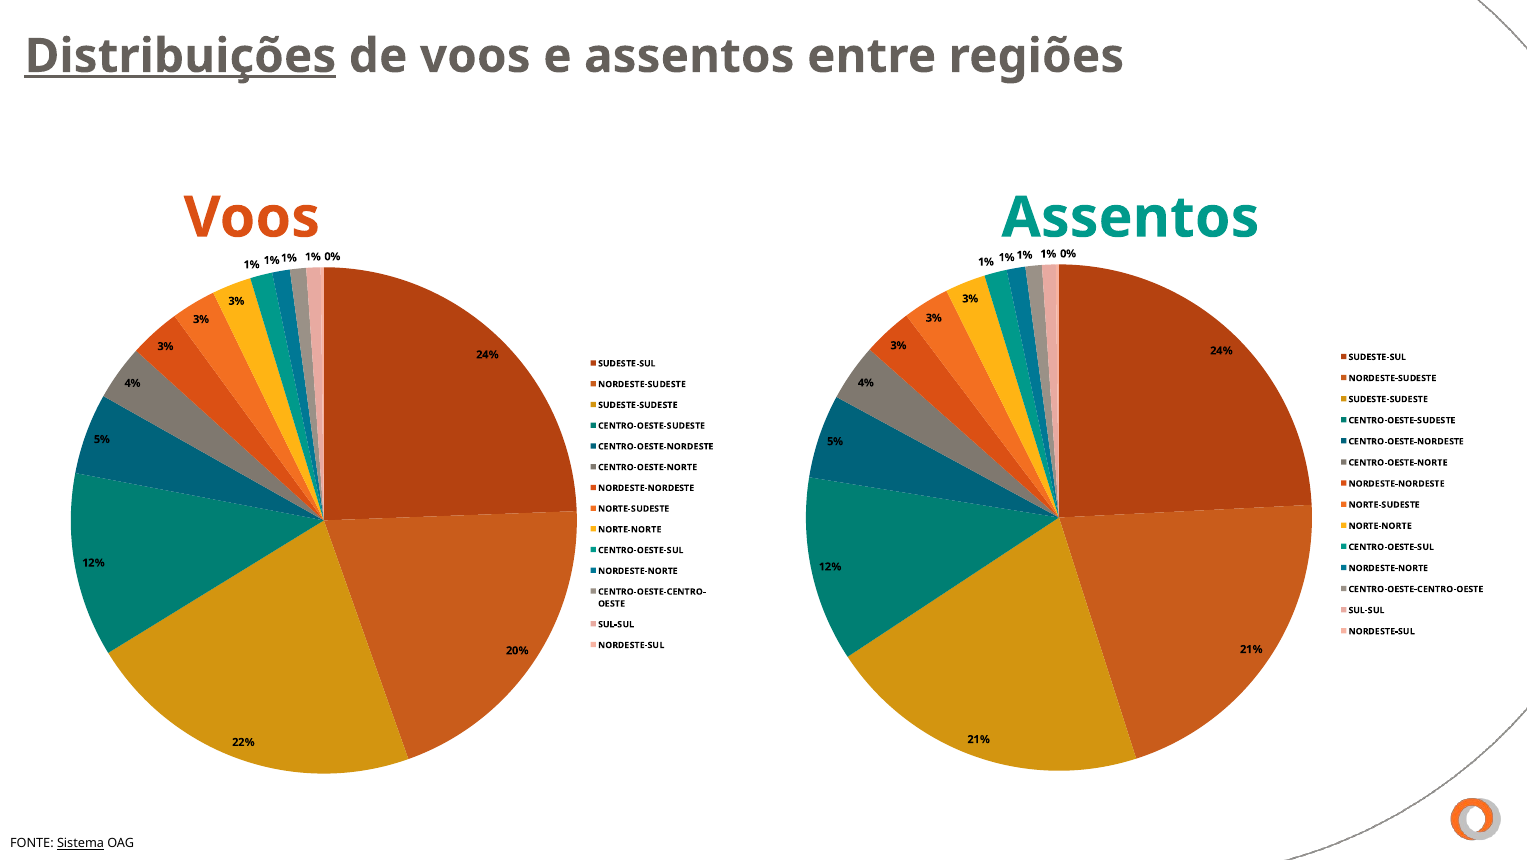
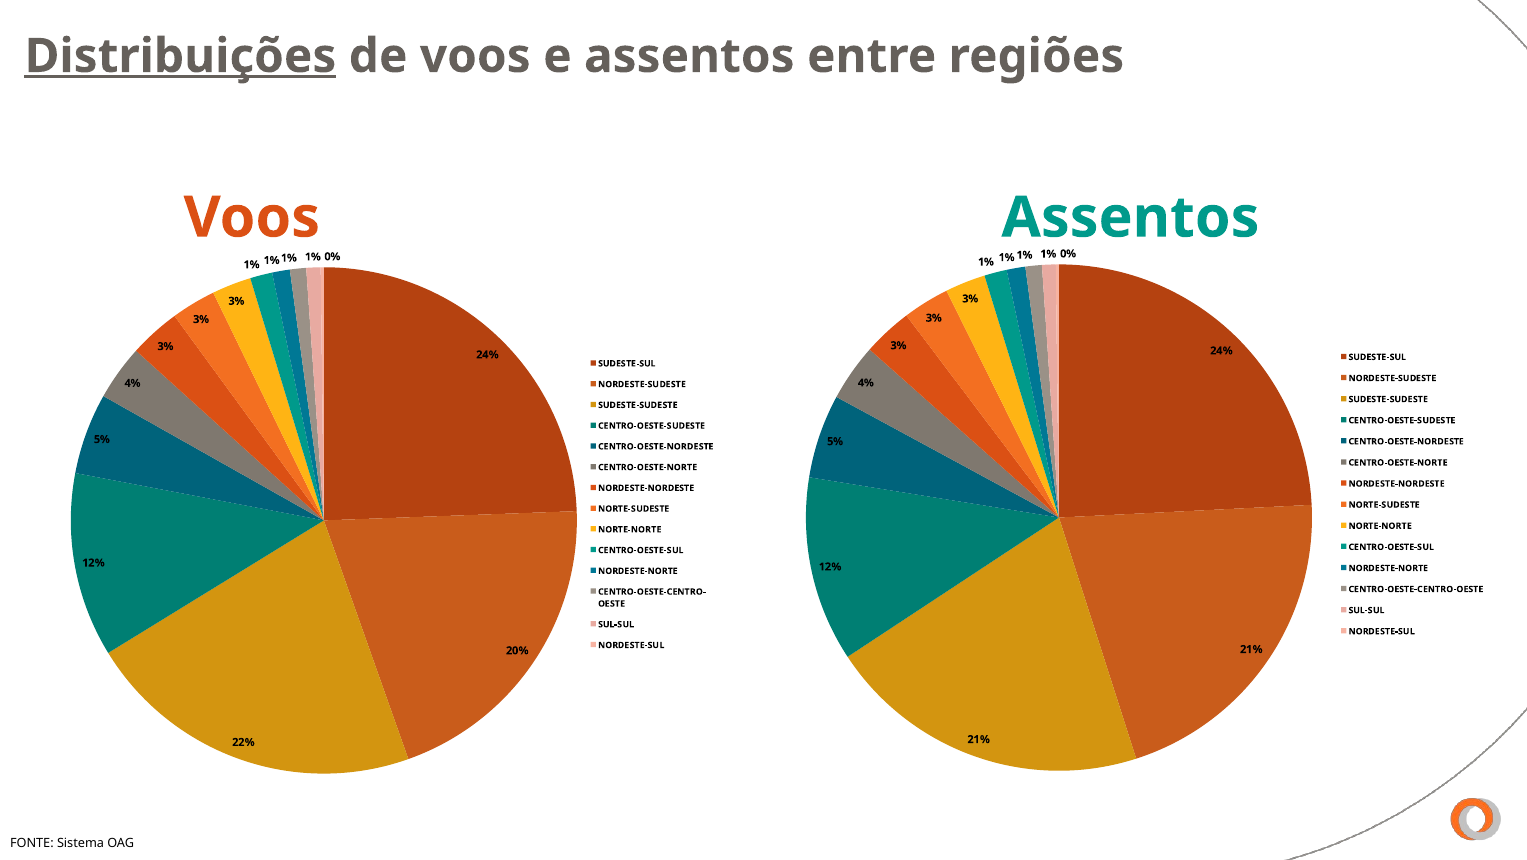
Sistema underline: present -> none
